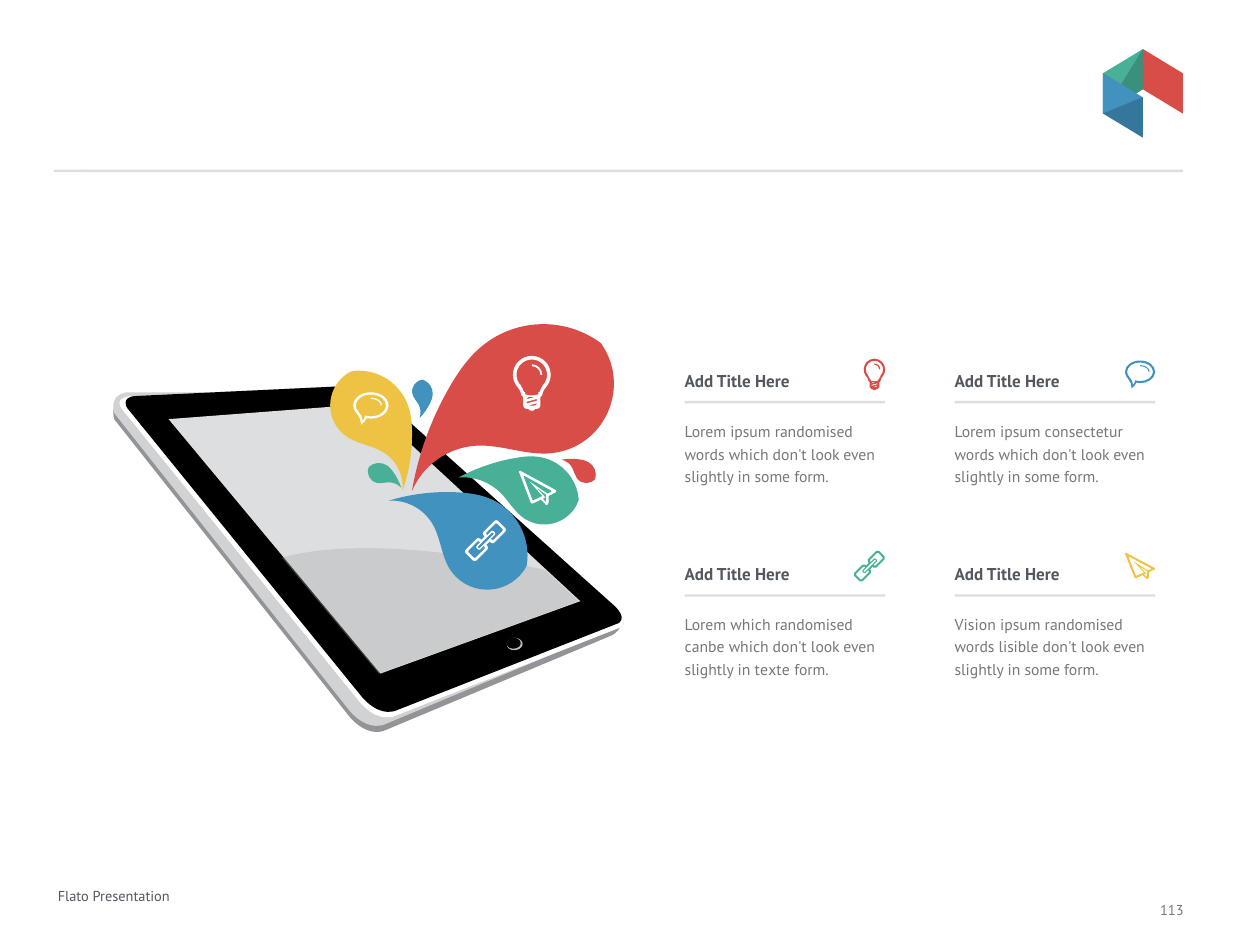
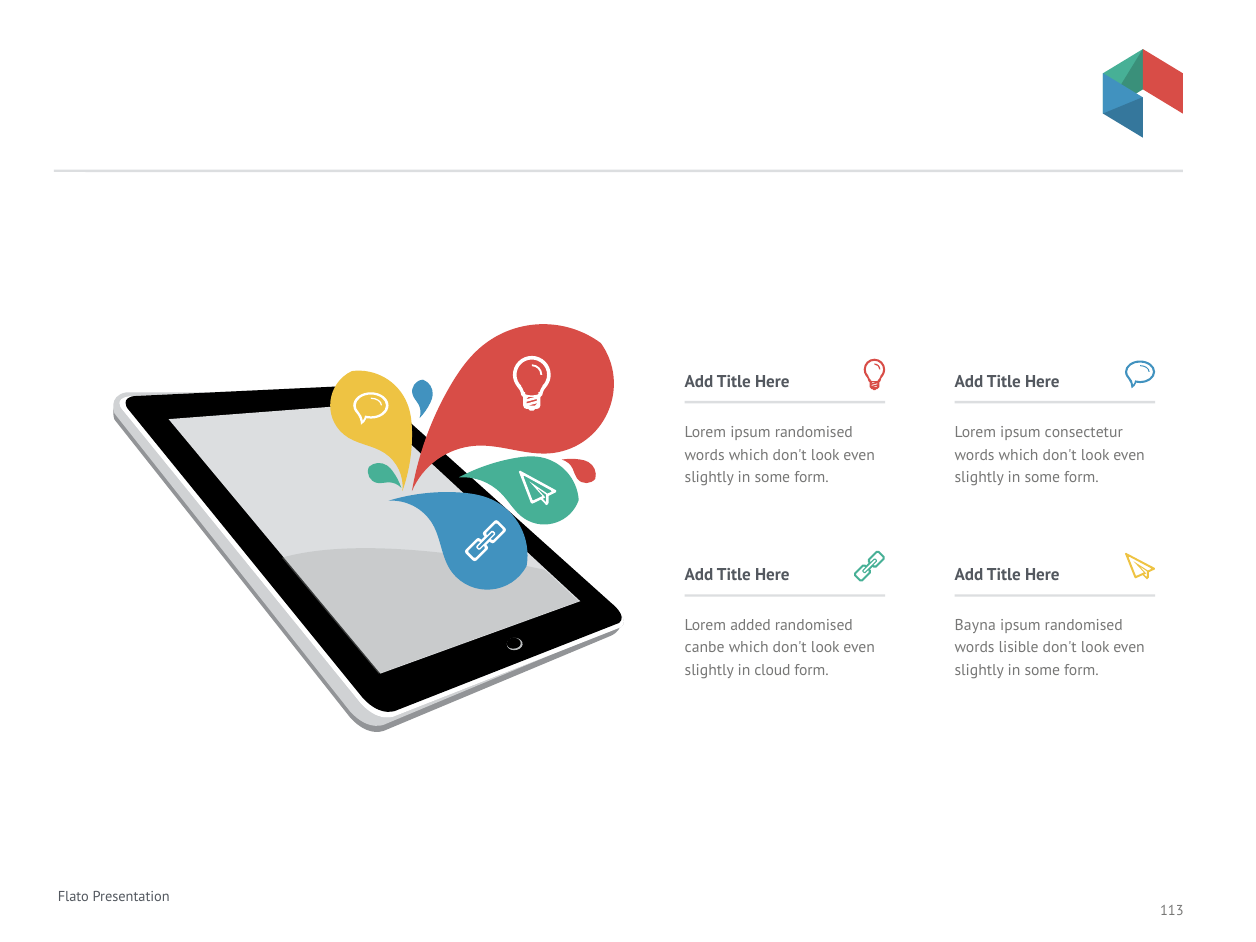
Lorem which: which -> added
Vision: Vision -> Bayna
texte: texte -> cloud
